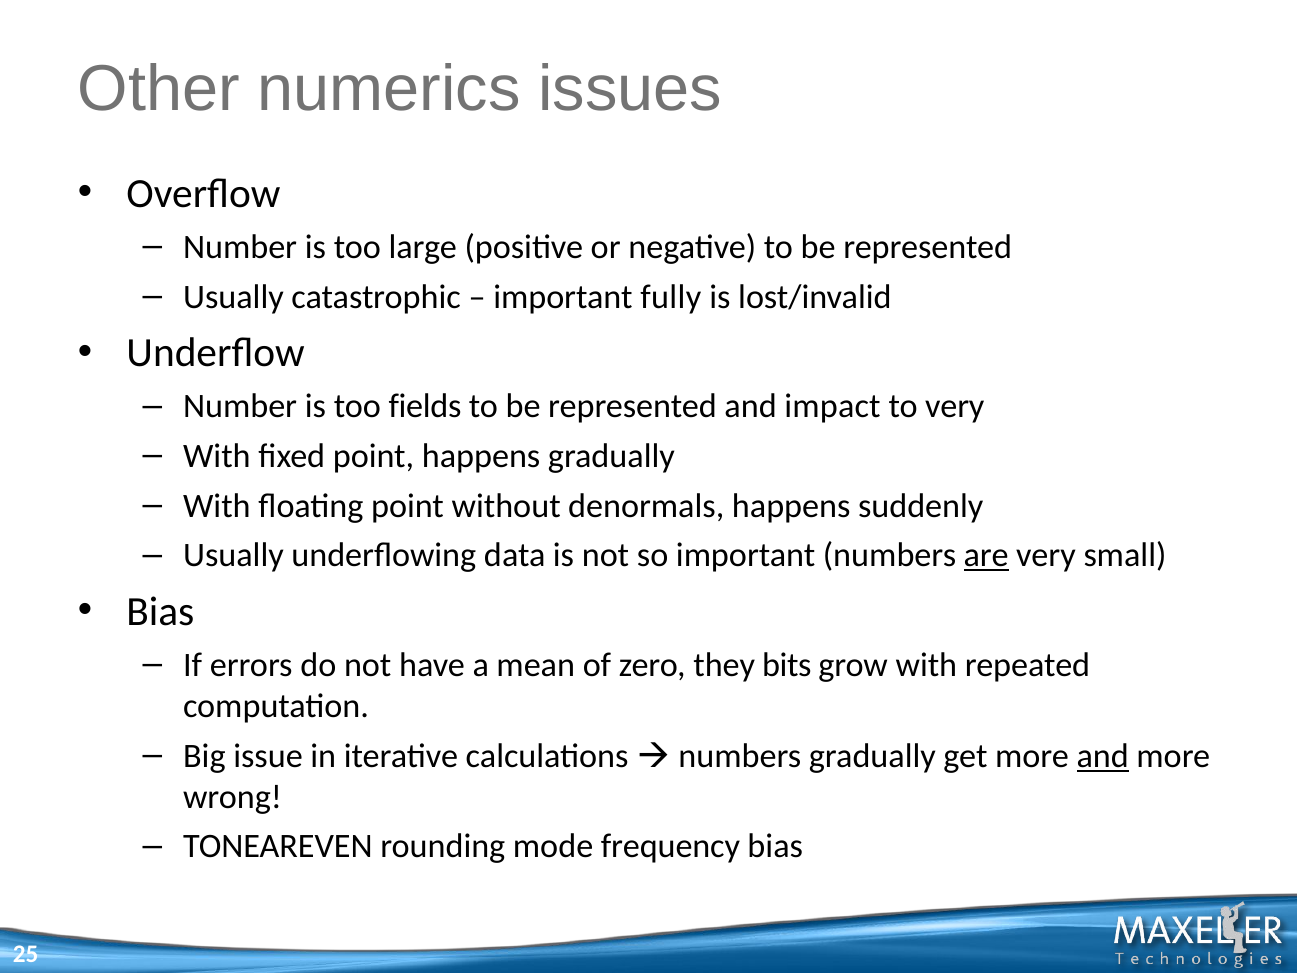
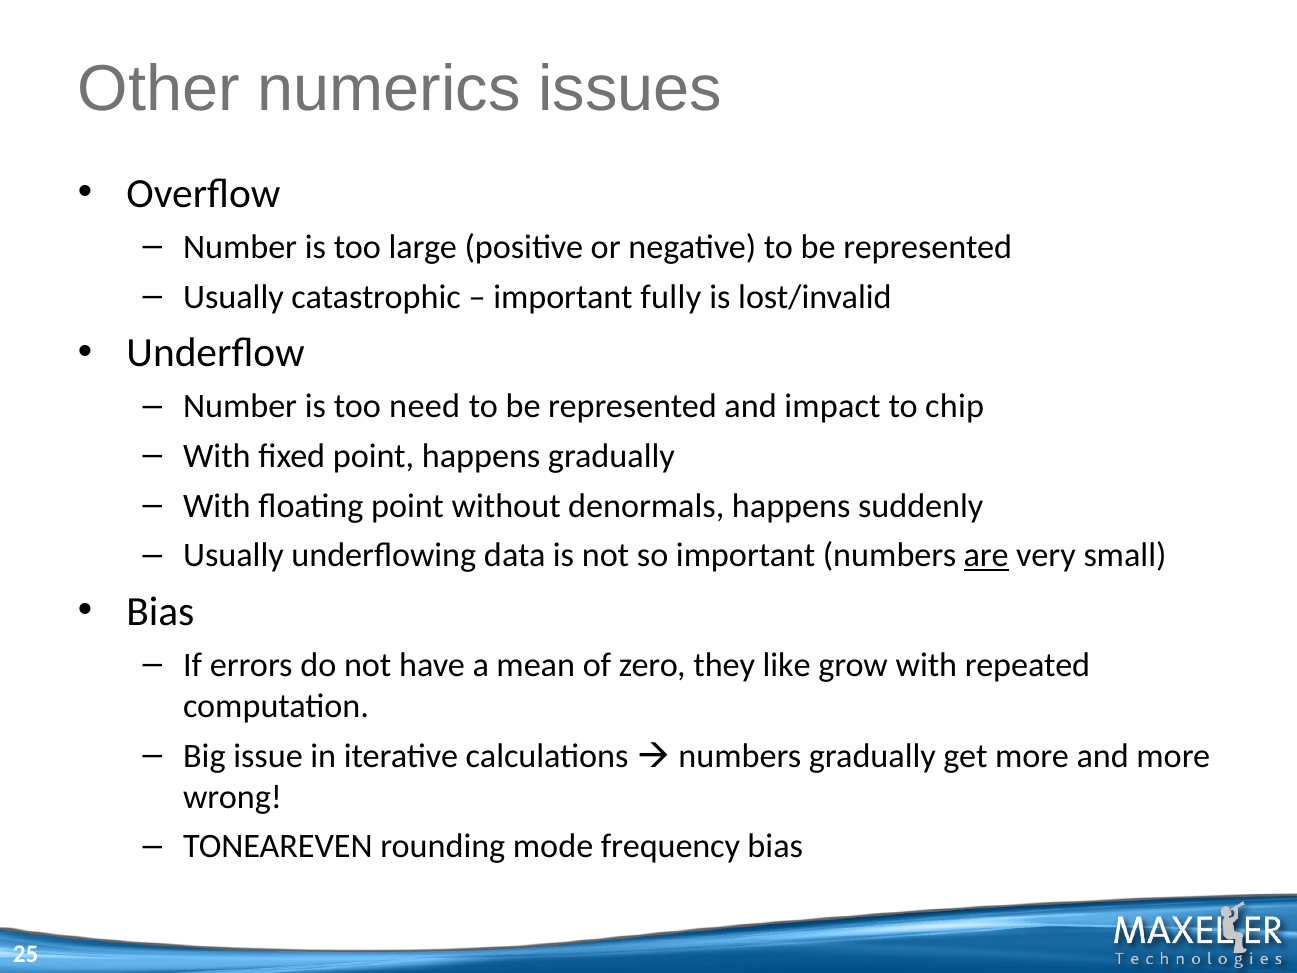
fields: fields -> need
to very: very -> chip
bits: bits -> like
and at (1103, 756) underline: present -> none
